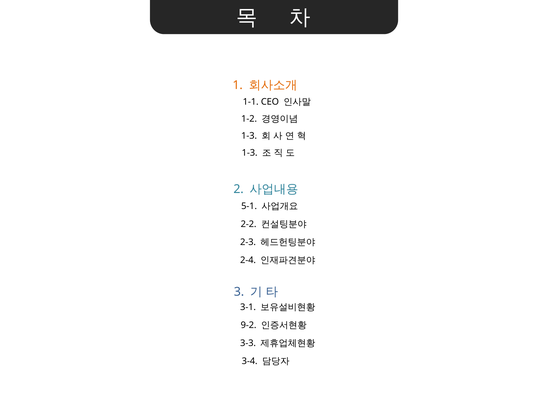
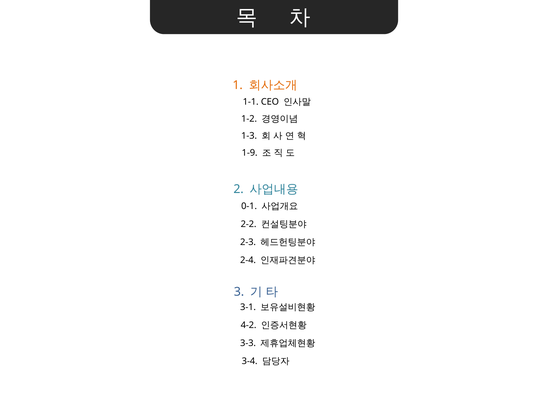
1-3 at (250, 153): 1-3 -> 1-9
5-1: 5-1 -> 0-1
9-2: 9-2 -> 4-2
